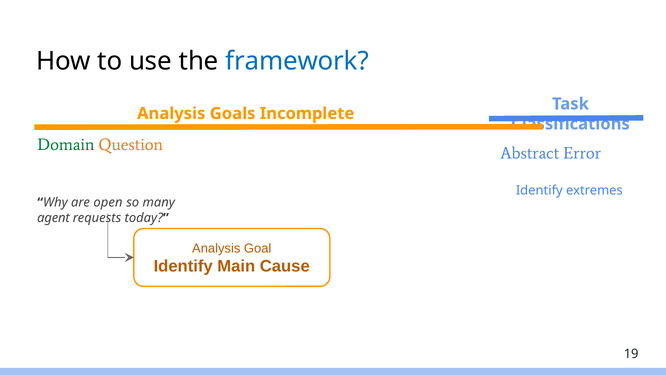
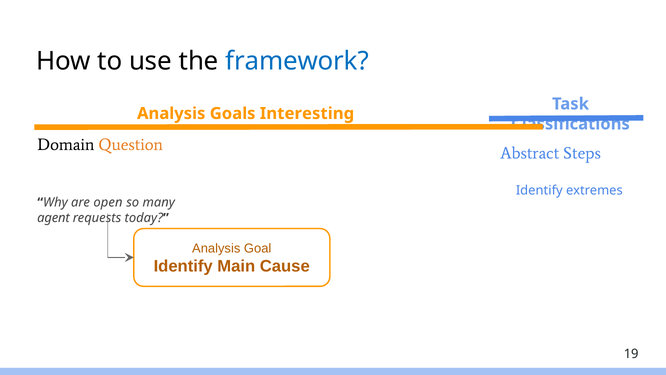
Incomplete: Incomplete -> Interesting
Domain colour: green -> black
Error: Error -> Steps
